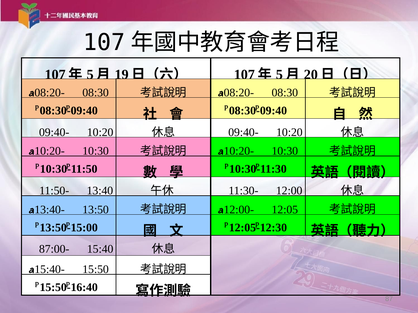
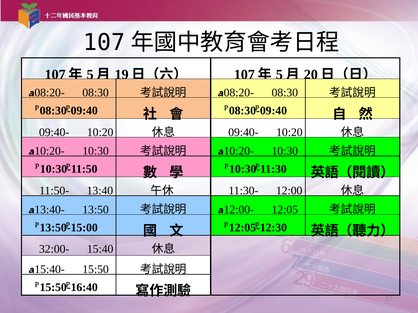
87:00-: 87:00- -> 32:00-
